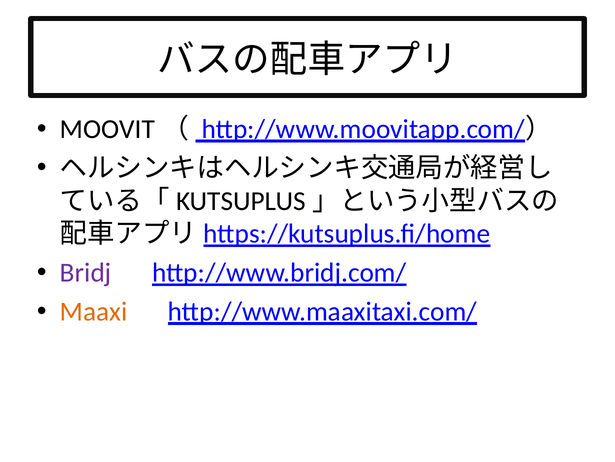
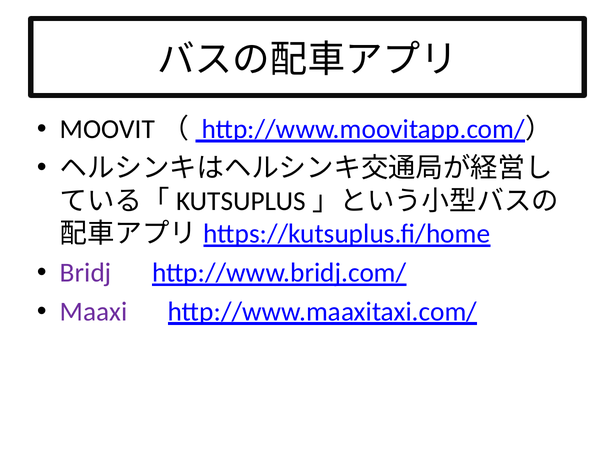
Maaxi colour: orange -> purple
